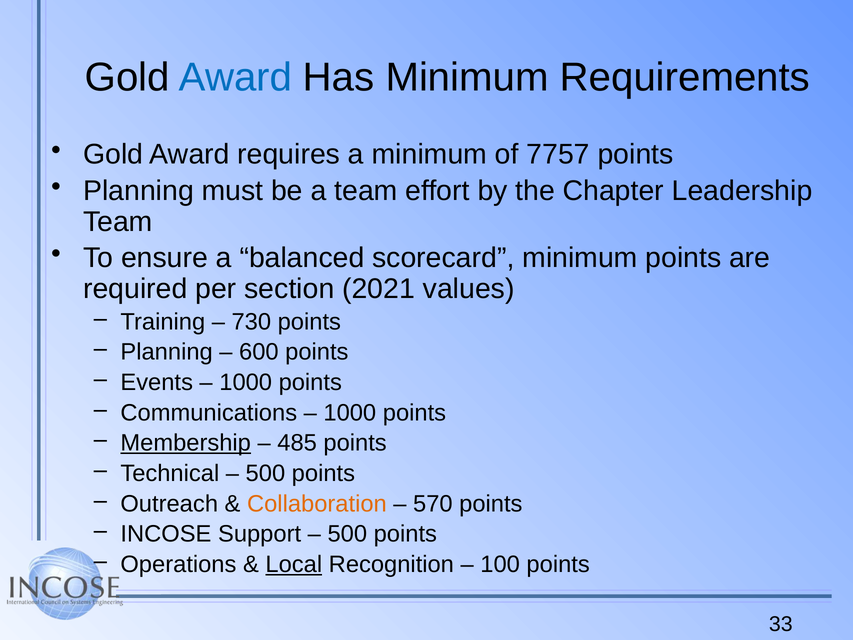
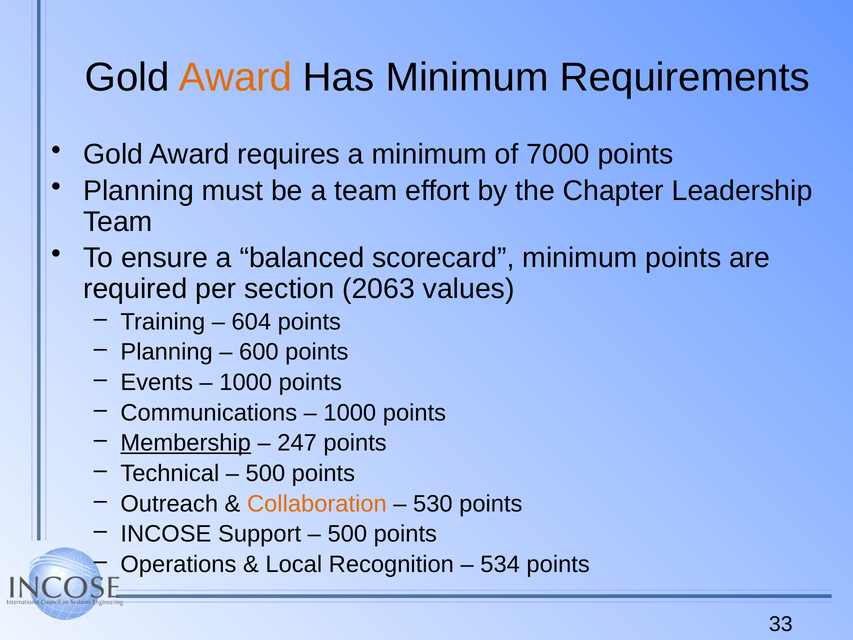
Award at (235, 77) colour: blue -> orange
7757: 7757 -> 7000
2021: 2021 -> 2063
730: 730 -> 604
485: 485 -> 247
570: 570 -> 530
Local underline: present -> none
100: 100 -> 534
